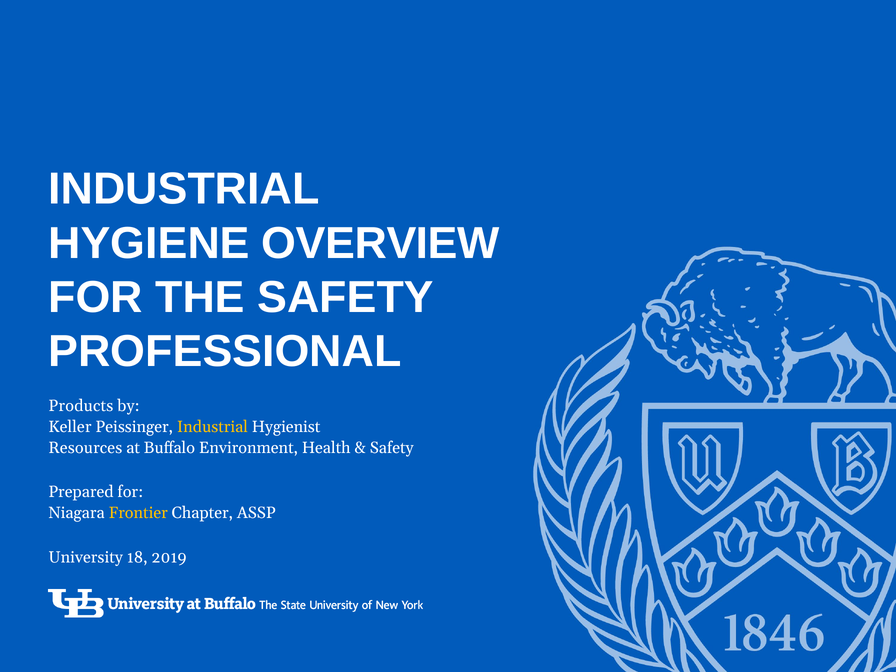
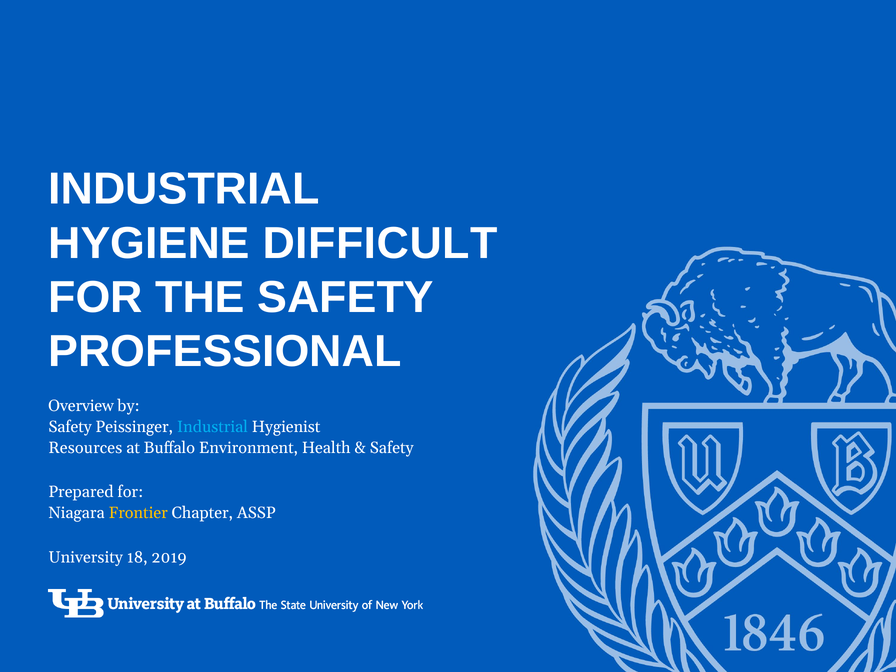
OVERVIEW: OVERVIEW -> DIFFICULT
Products: Products -> Overview
Keller at (70, 427): Keller -> Safety
Industrial at (212, 427) colour: yellow -> light blue
